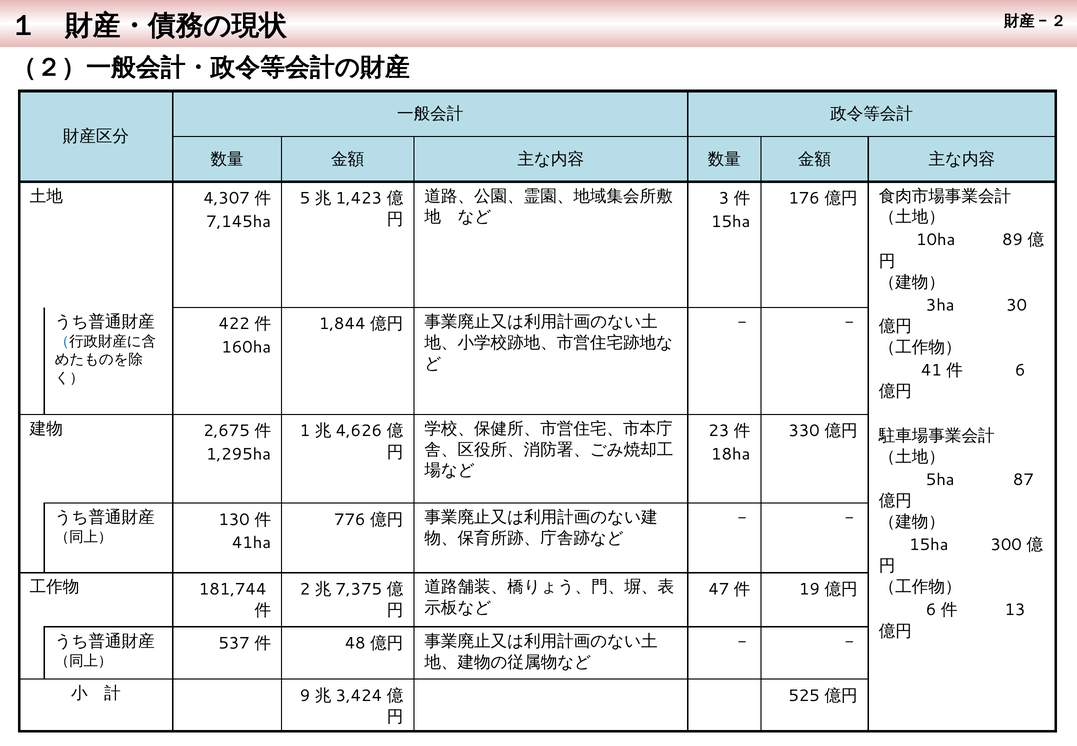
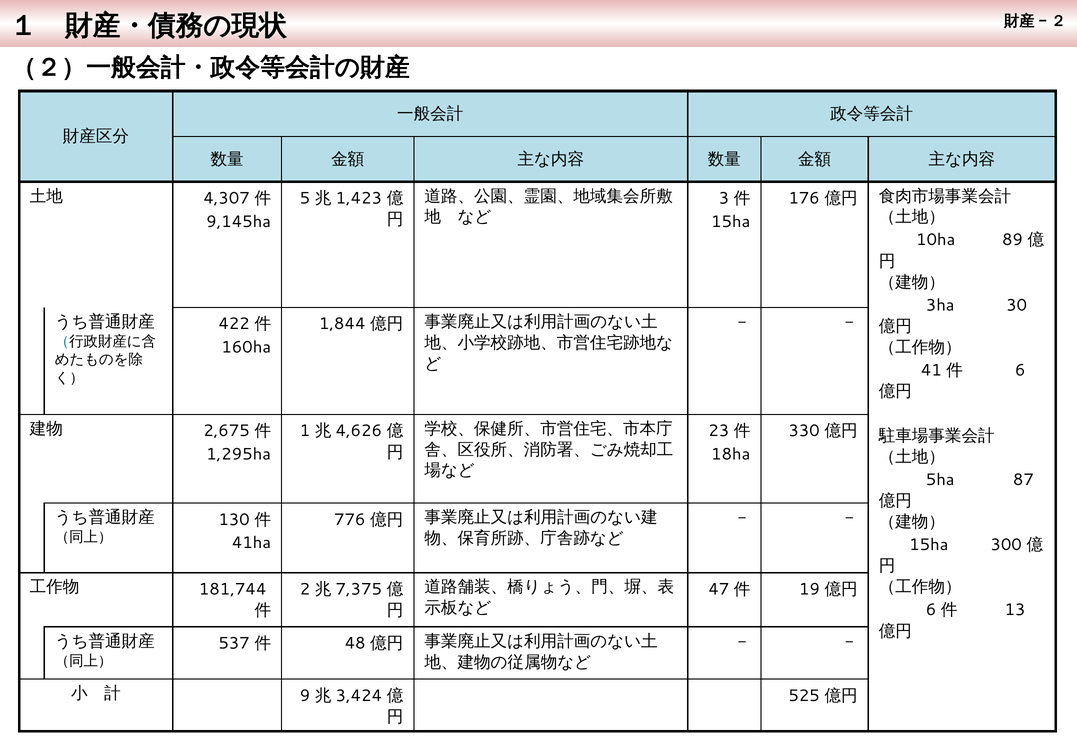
7,145ha: 7,145ha -> 9,145ha
